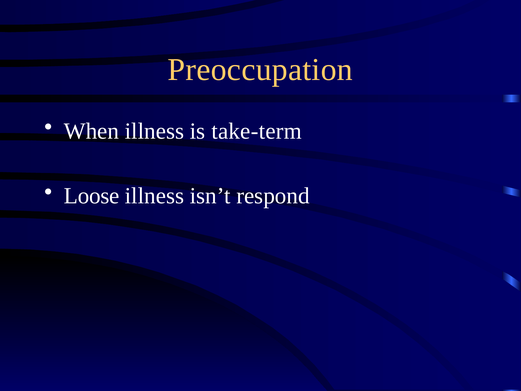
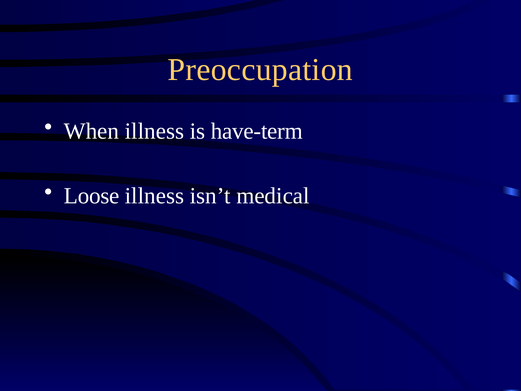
take-term: take-term -> have-term
respond: respond -> medical
